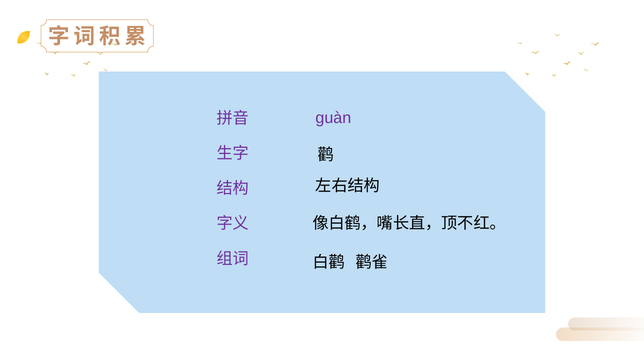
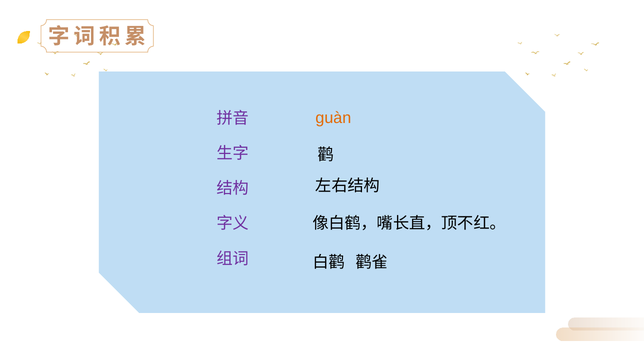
guàn colour: purple -> orange
